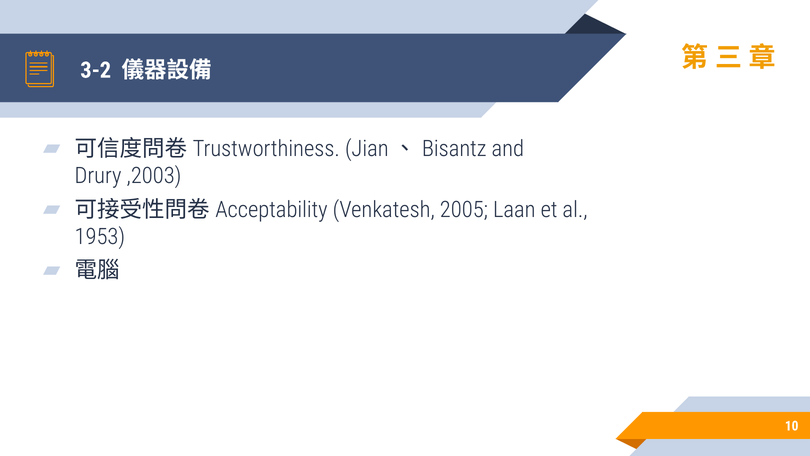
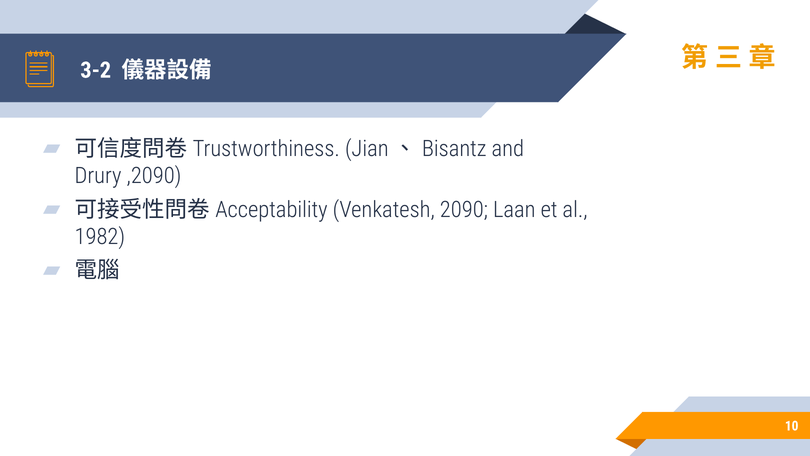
,2003: ,2003 -> ,2090
2005: 2005 -> 2090
1953: 1953 -> 1982
